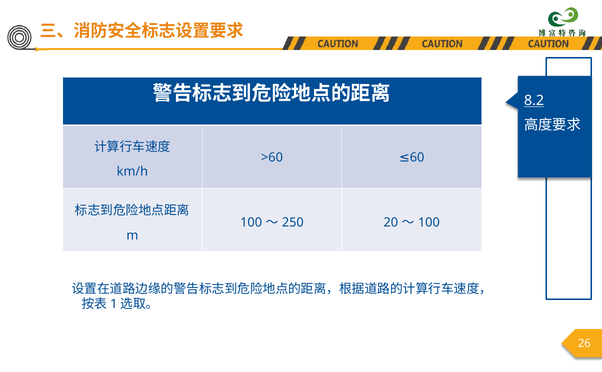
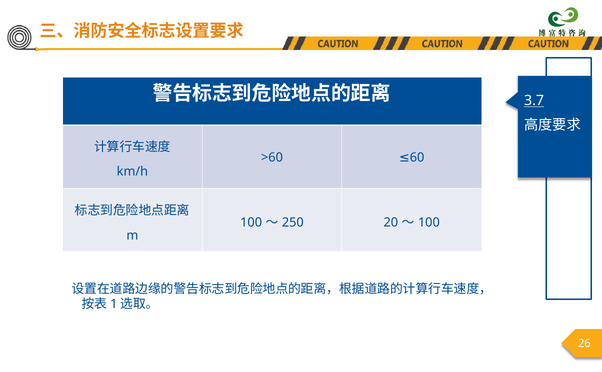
8.2: 8.2 -> 3.7
